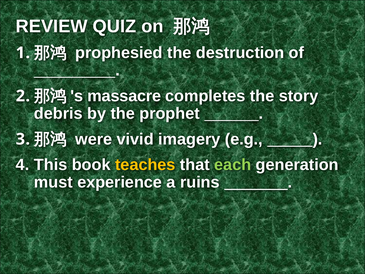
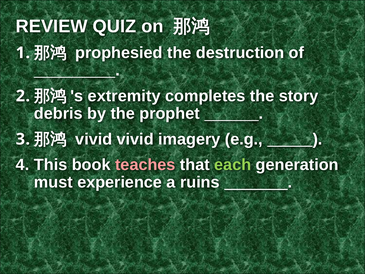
massacre: massacre -> extremity
were at (94, 139): were -> vivid
teaches colour: yellow -> pink
